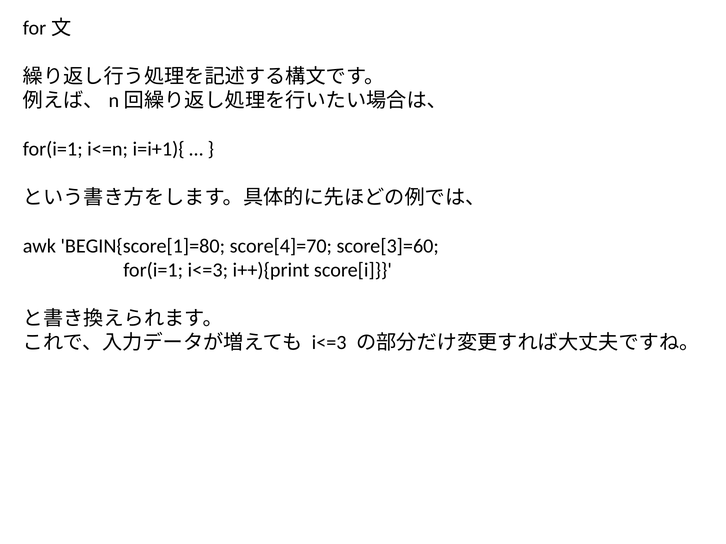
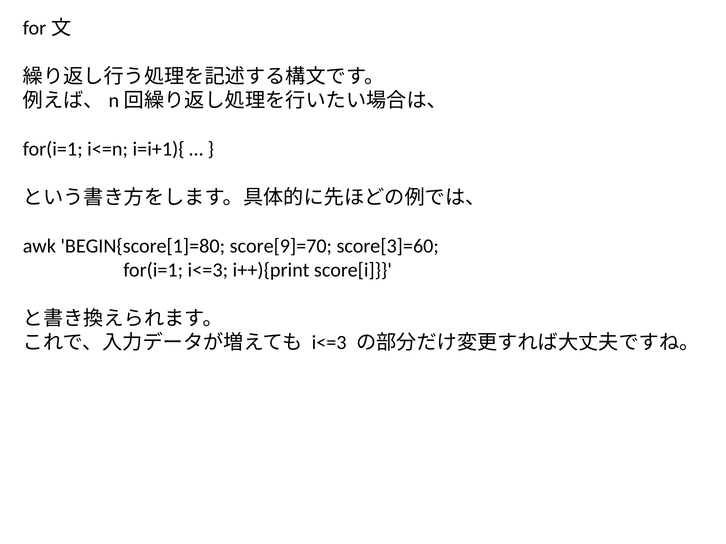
score[4]=70: score[4]=70 -> score[9]=70
